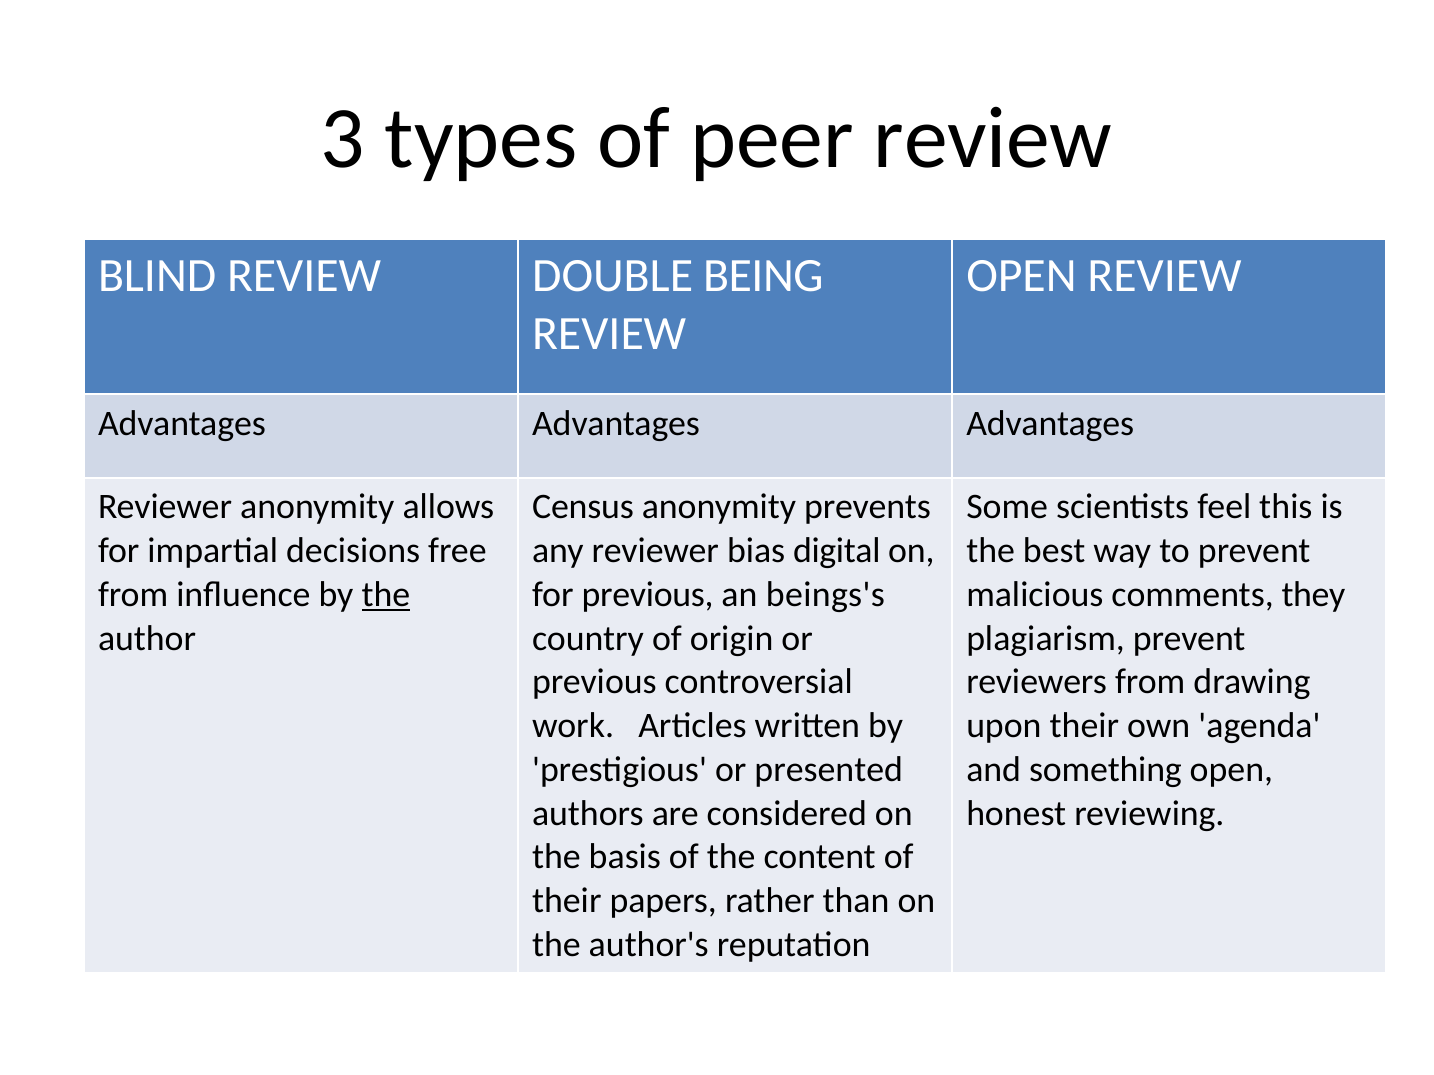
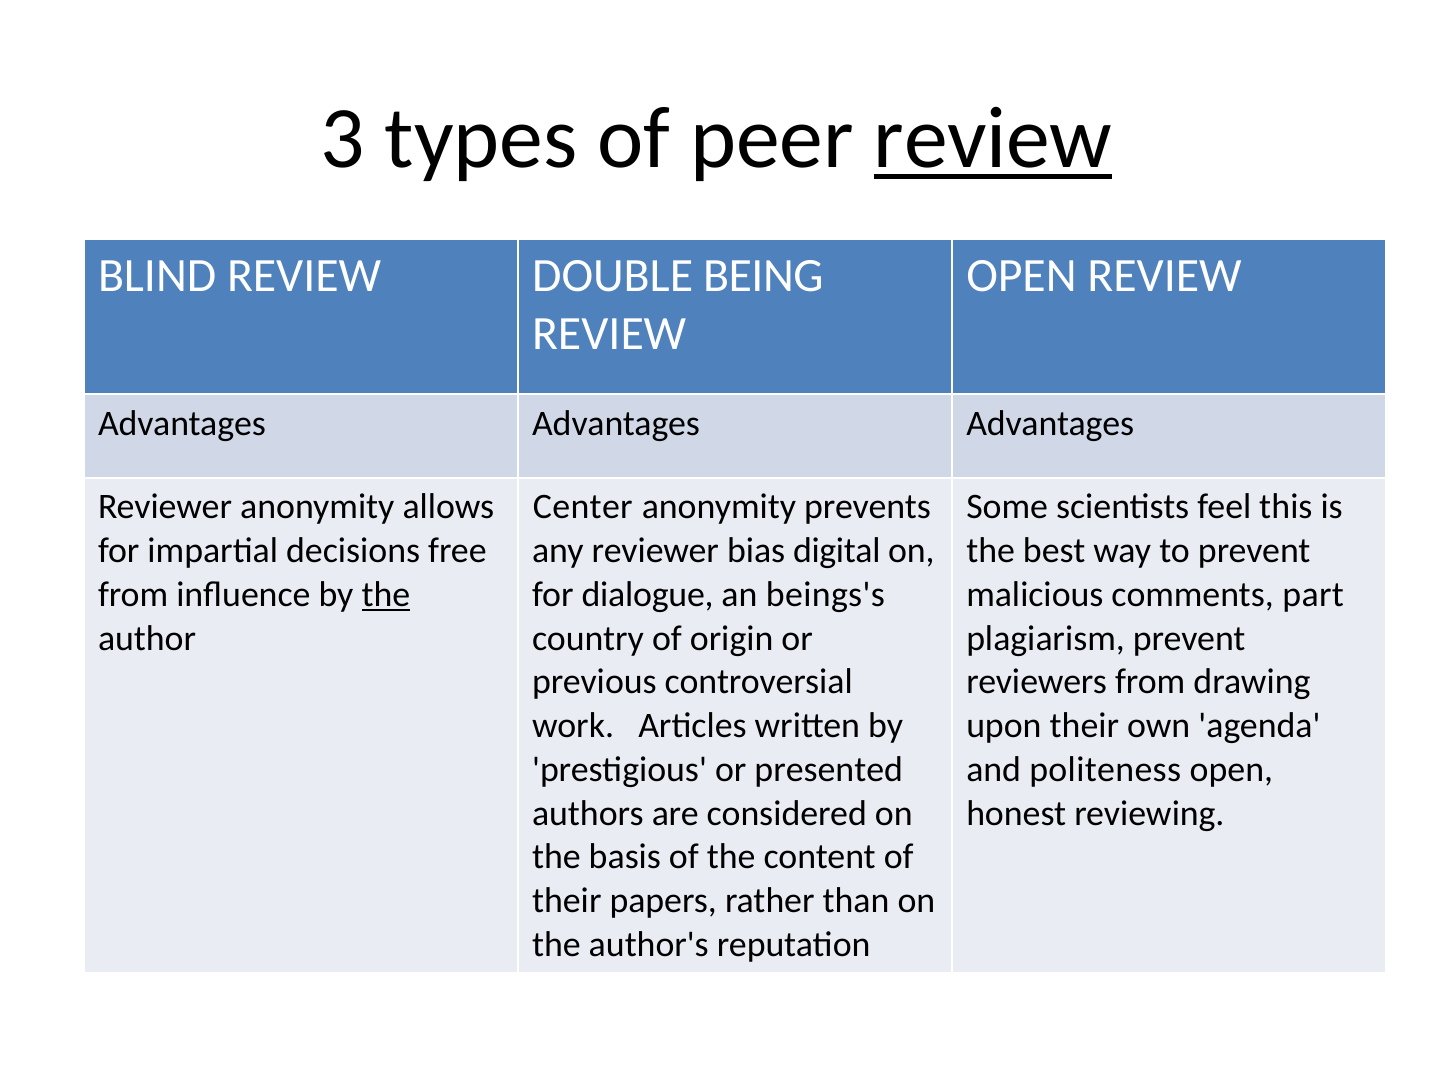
review at (993, 139) underline: none -> present
Census: Census -> Center
for previous: previous -> dialogue
they: they -> part
something: something -> politeness
